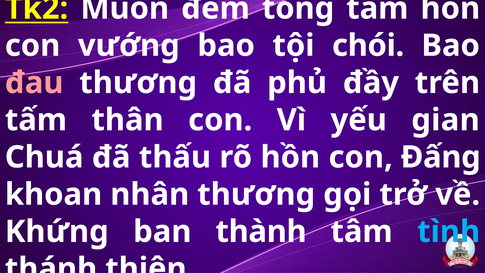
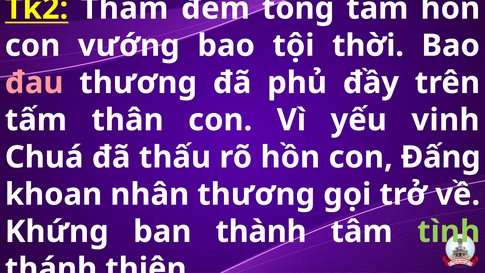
Muôn: Muôn -> Thầm
chói: chói -> thời
gian: gian -> vinh
tình colour: light blue -> light green
